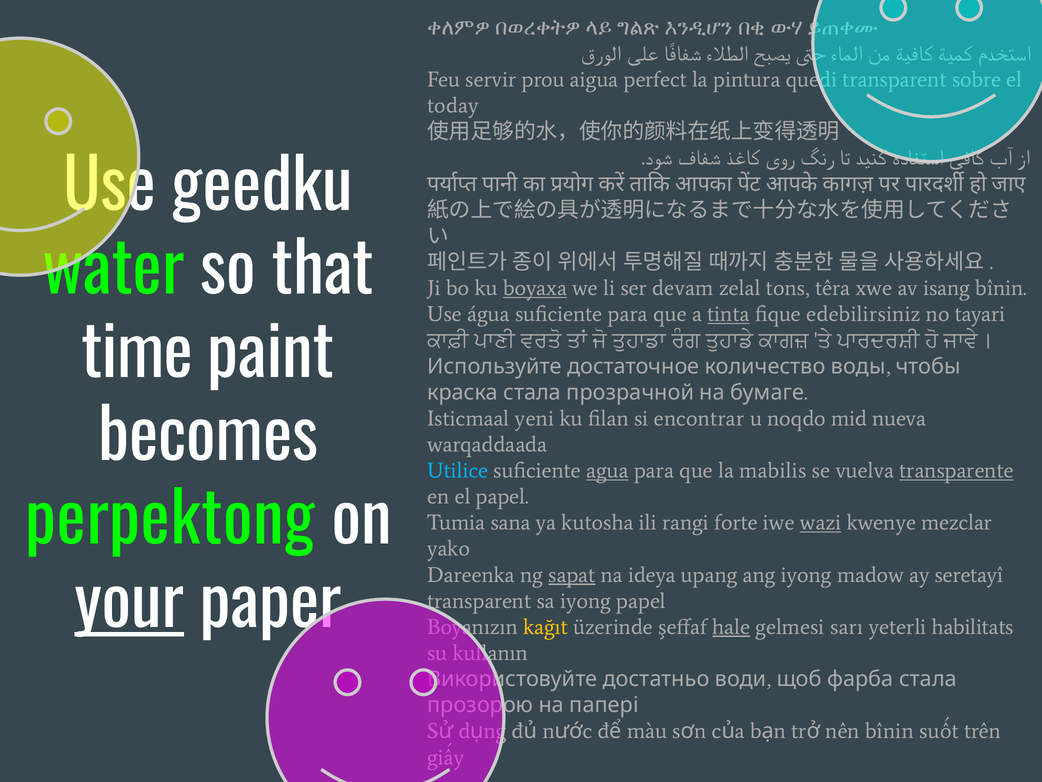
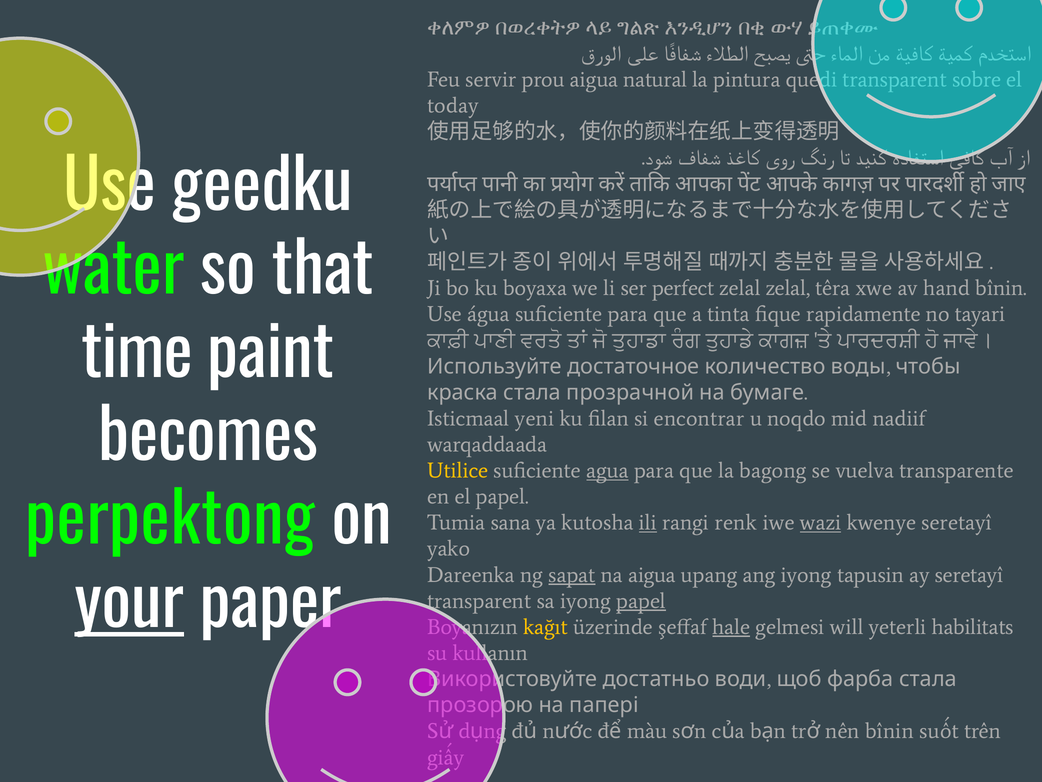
perfect: perfect -> natural
boyaxa underline: present -> none
devam: devam -> perfect
zelal tons: tons -> zelal
isang: isang -> hand
tinta underline: present -> none
edebilirsiniz: edebilirsiniz -> rapidamente
nueva: nueva -> nadiif
Utilice colour: light blue -> yellow
mabilis: mabilis -> bagong
transparente underline: present -> none
ili underline: none -> present
forte: forte -> renk
kwenye mezclar: mezclar -> seretayî
na ideya: ideya -> aigua
madow: madow -> tapusin
papel at (641, 601) underline: none -> present
sarı: sarı -> will
